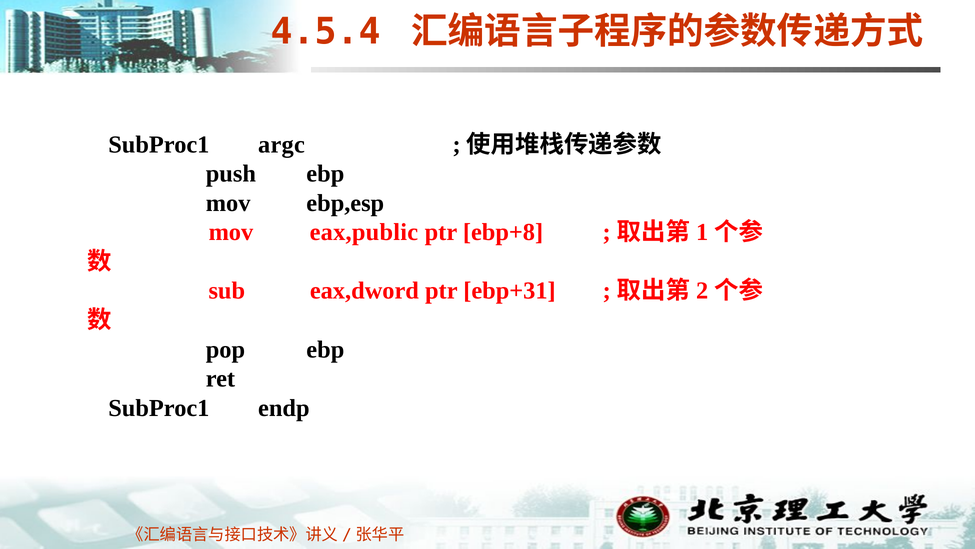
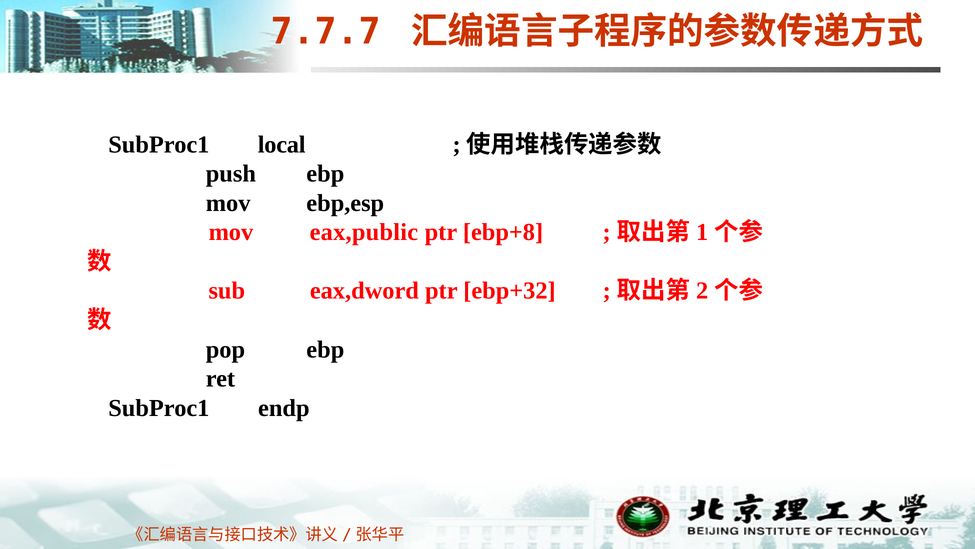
4.5.4: 4.5.4 -> 7.7.7
argc: argc -> local
ebp+31: ebp+31 -> ebp+32
